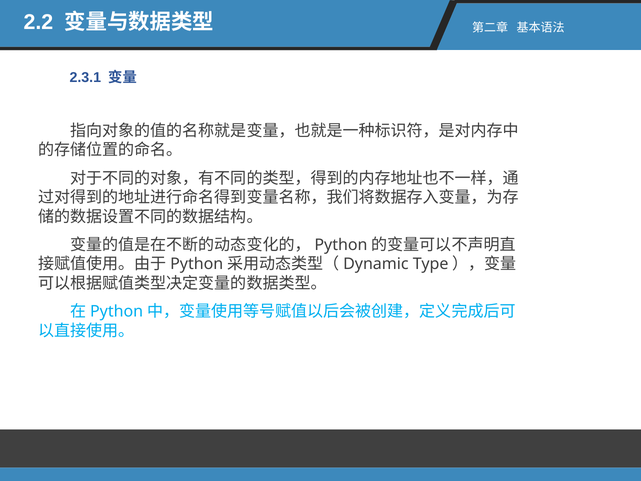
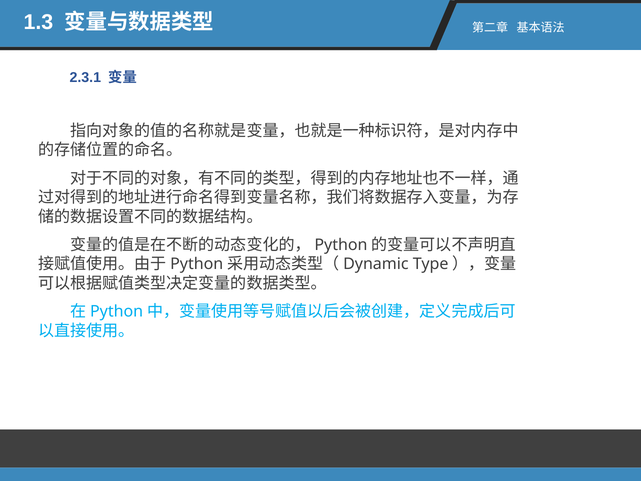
2.2: 2.2 -> 1.3
